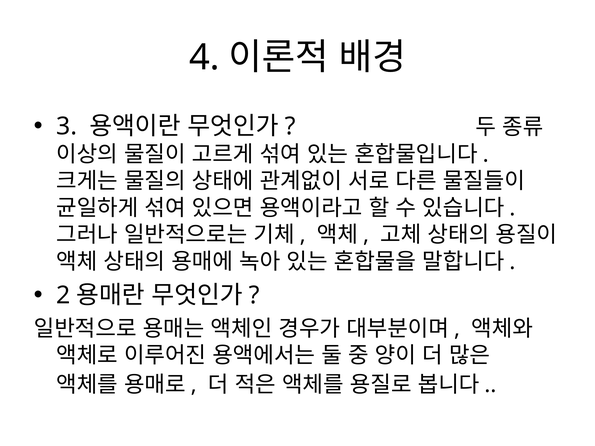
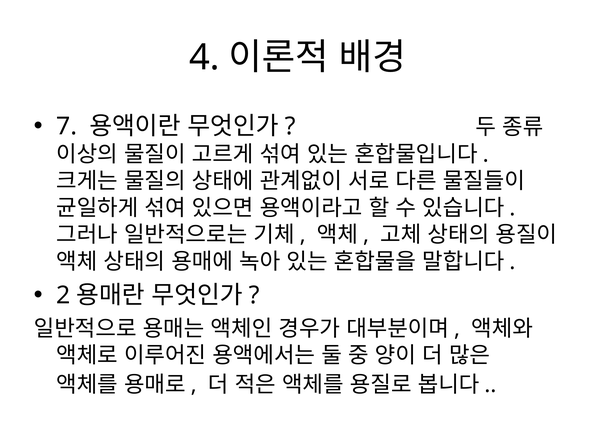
3: 3 -> 7
